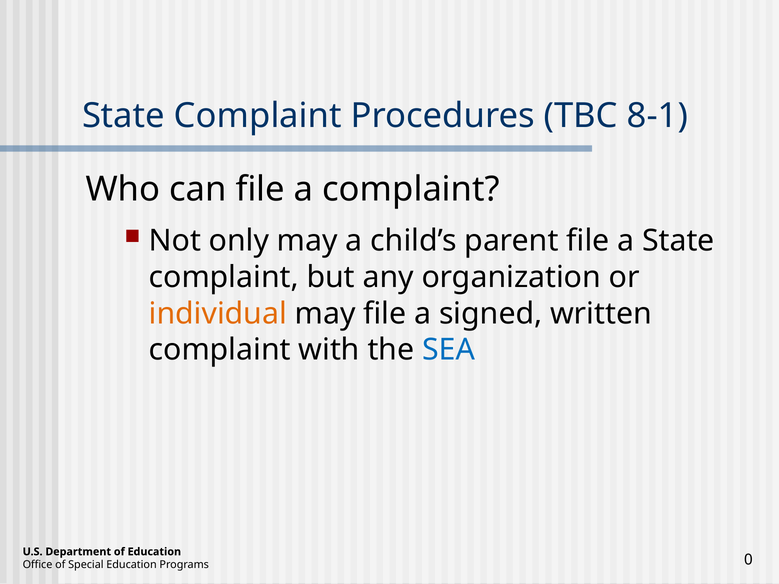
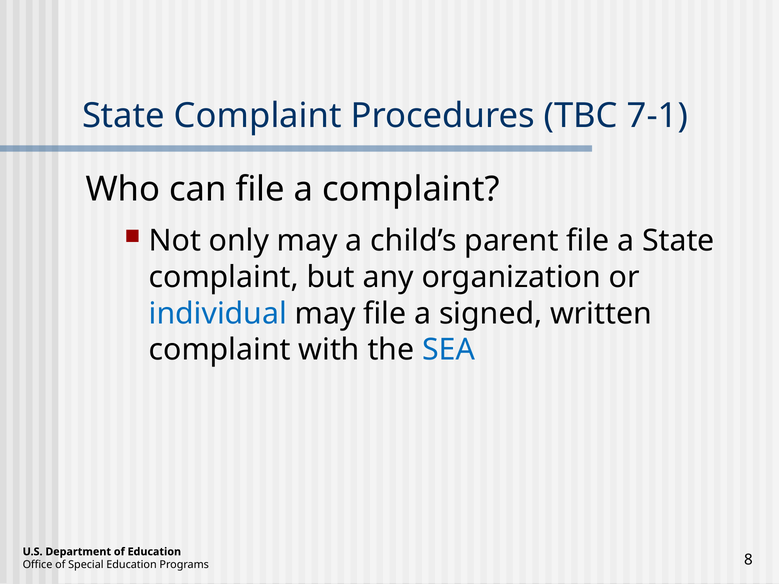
8-1: 8-1 -> 7-1
individual colour: orange -> blue
0: 0 -> 8
